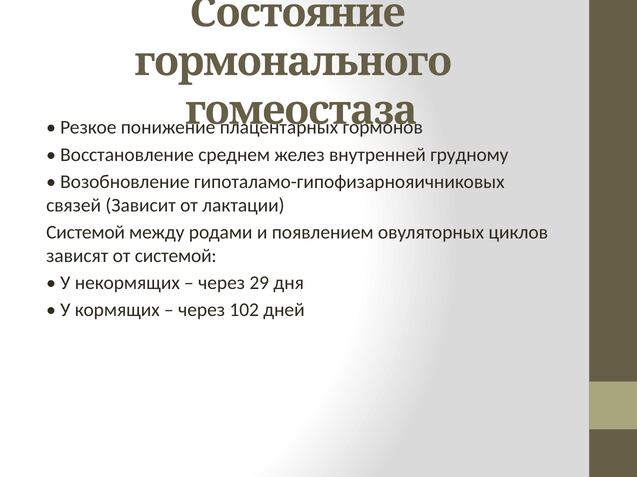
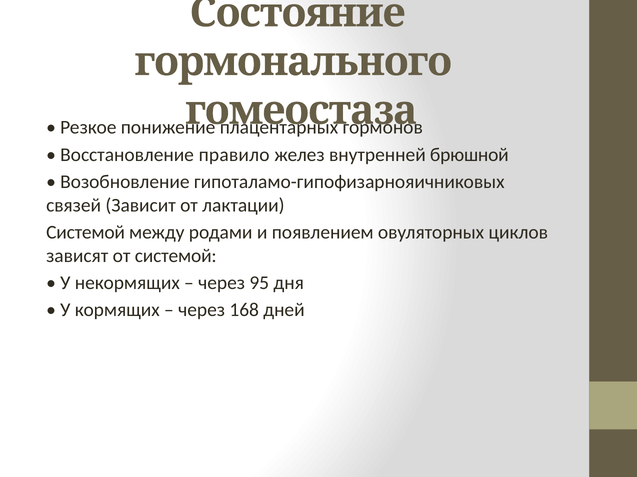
среднем: среднем -> правило
грудному: грудному -> брюшной
29: 29 -> 95
102: 102 -> 168
